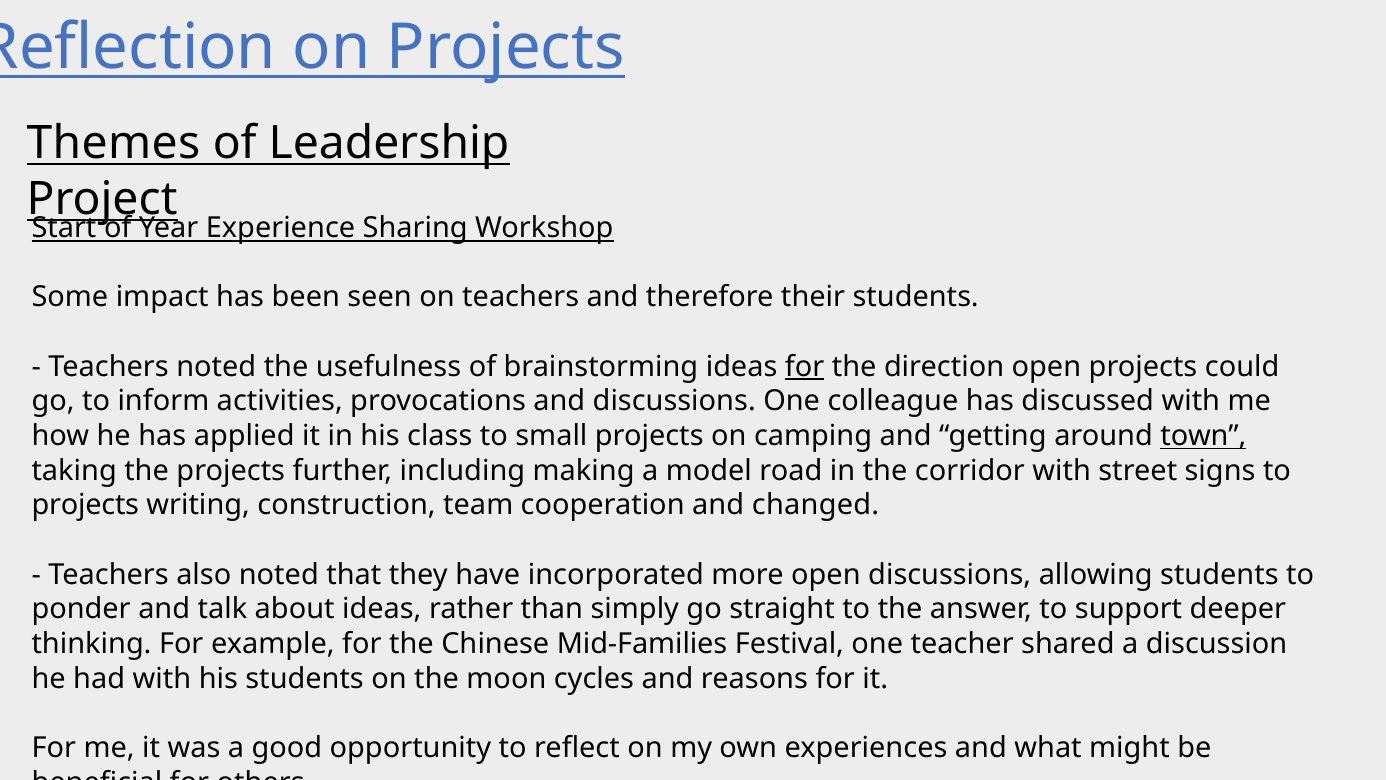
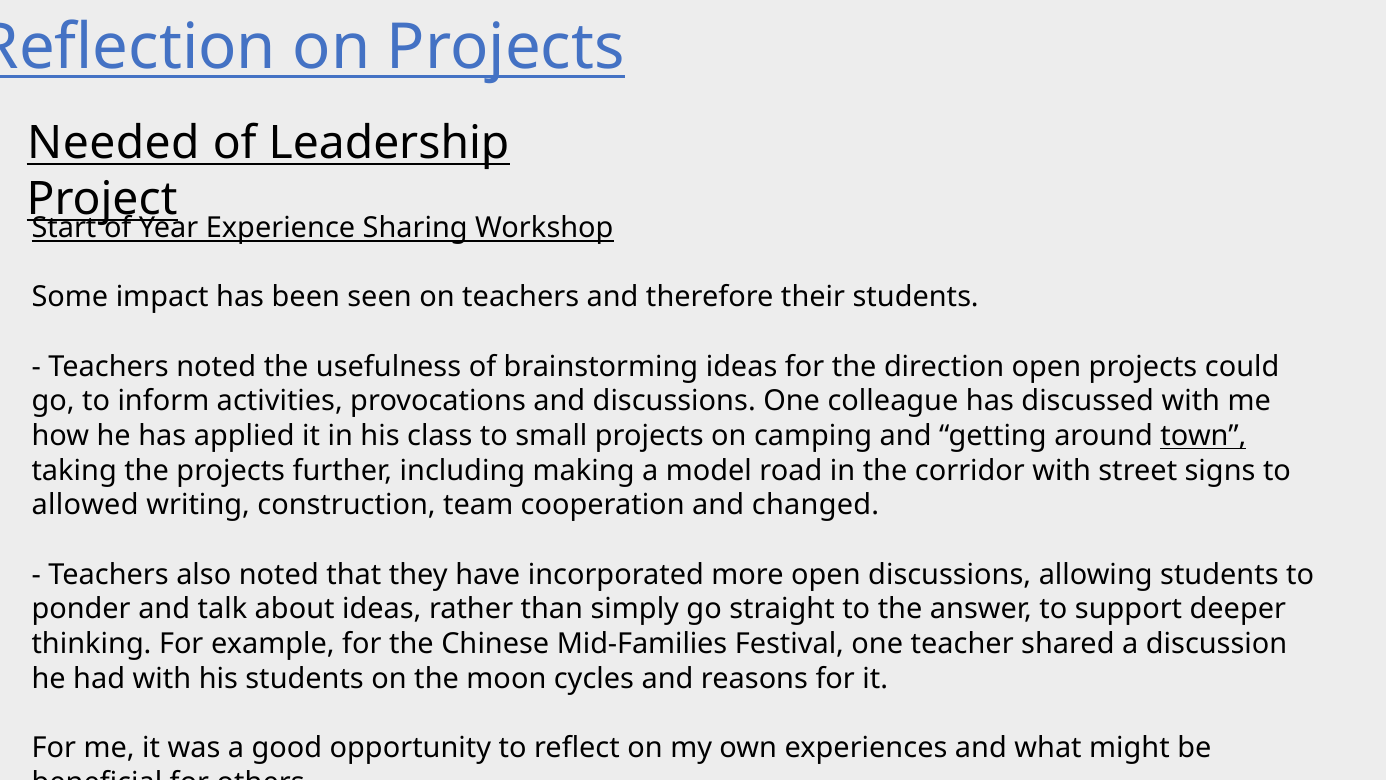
Themes: Themes -> Needed
for at (805, 366) underline: present -> none
projects at (85, 505): projects -> allowed
